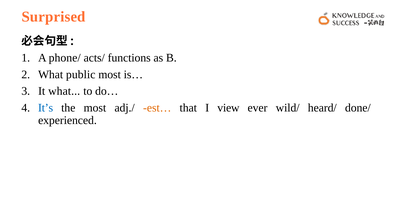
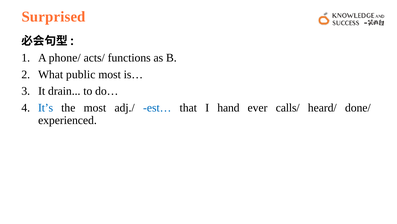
It what: what -> drain
est… colour: orange -> blue
view: view -> hand
wild/: wild/ -> calls/
